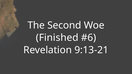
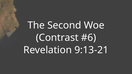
Finished: Finished -> Contrast
